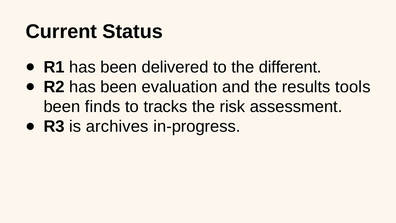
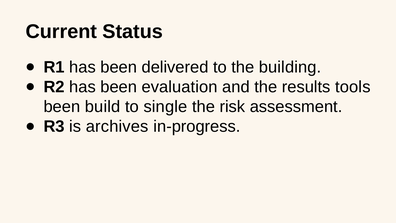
different: different -> building
finds: finds -> build
tracks: tracks -> single
